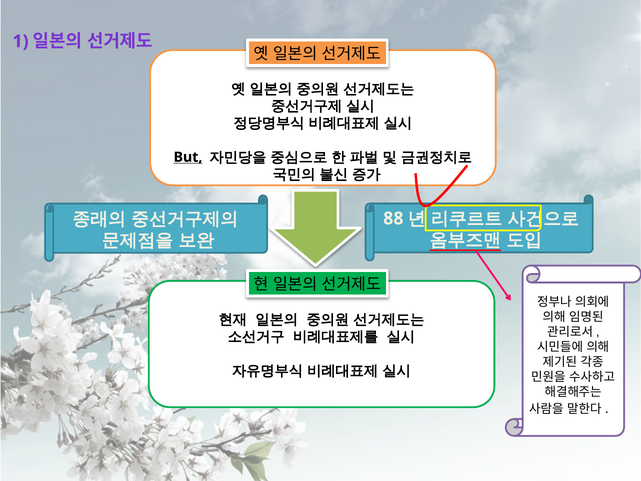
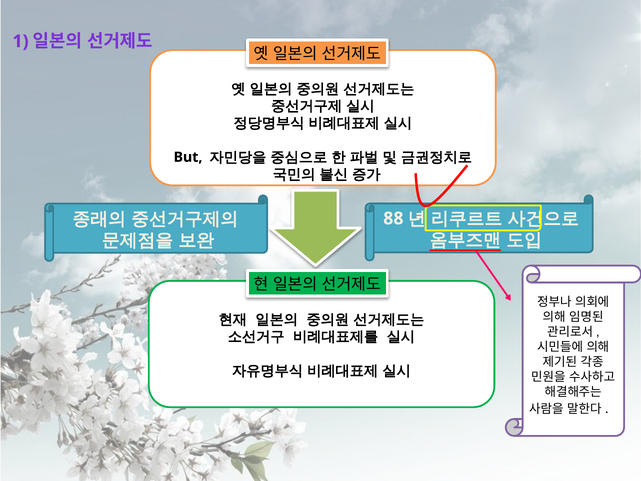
But underline: present -> none
